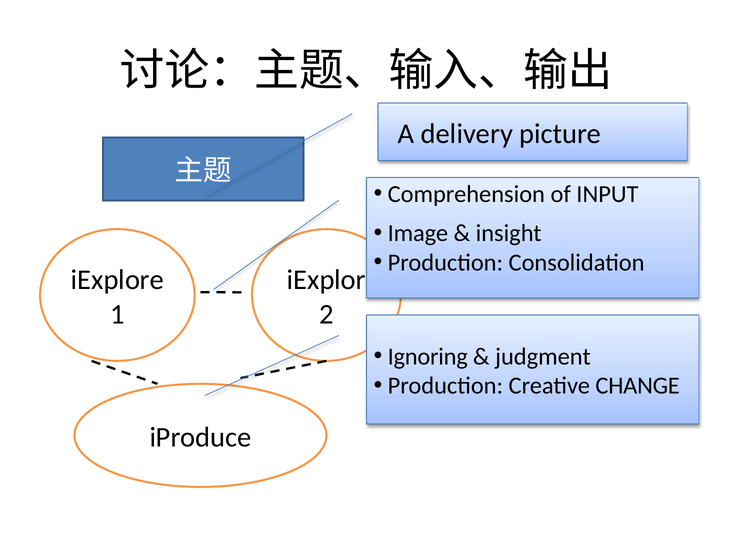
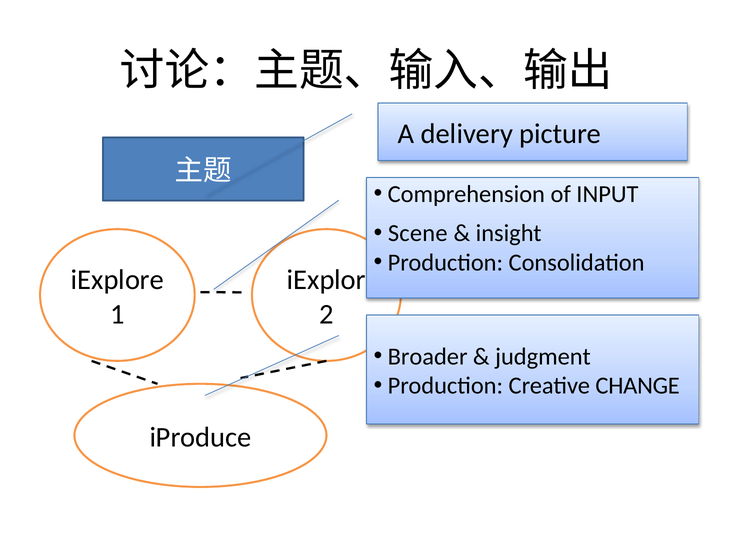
Image: Image -> Scene
Ignoring: Ignoring -> Broader
